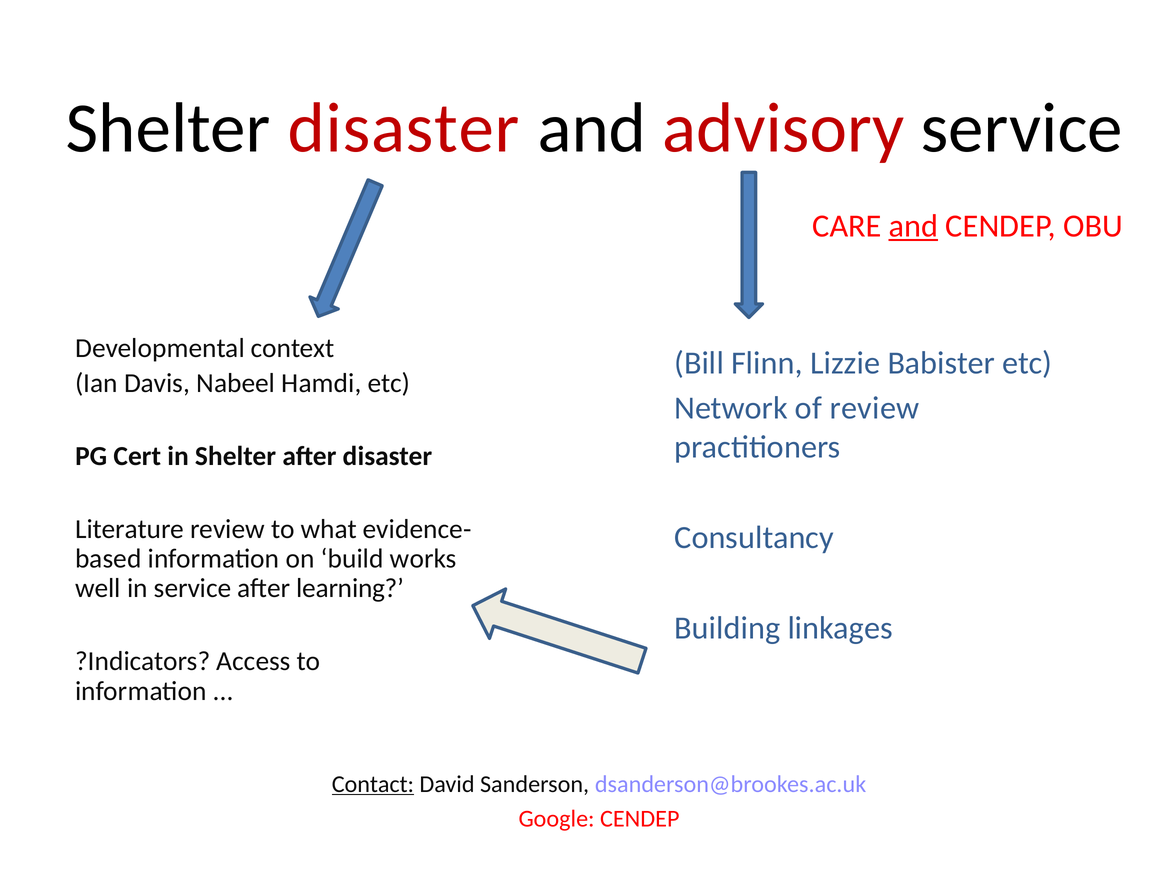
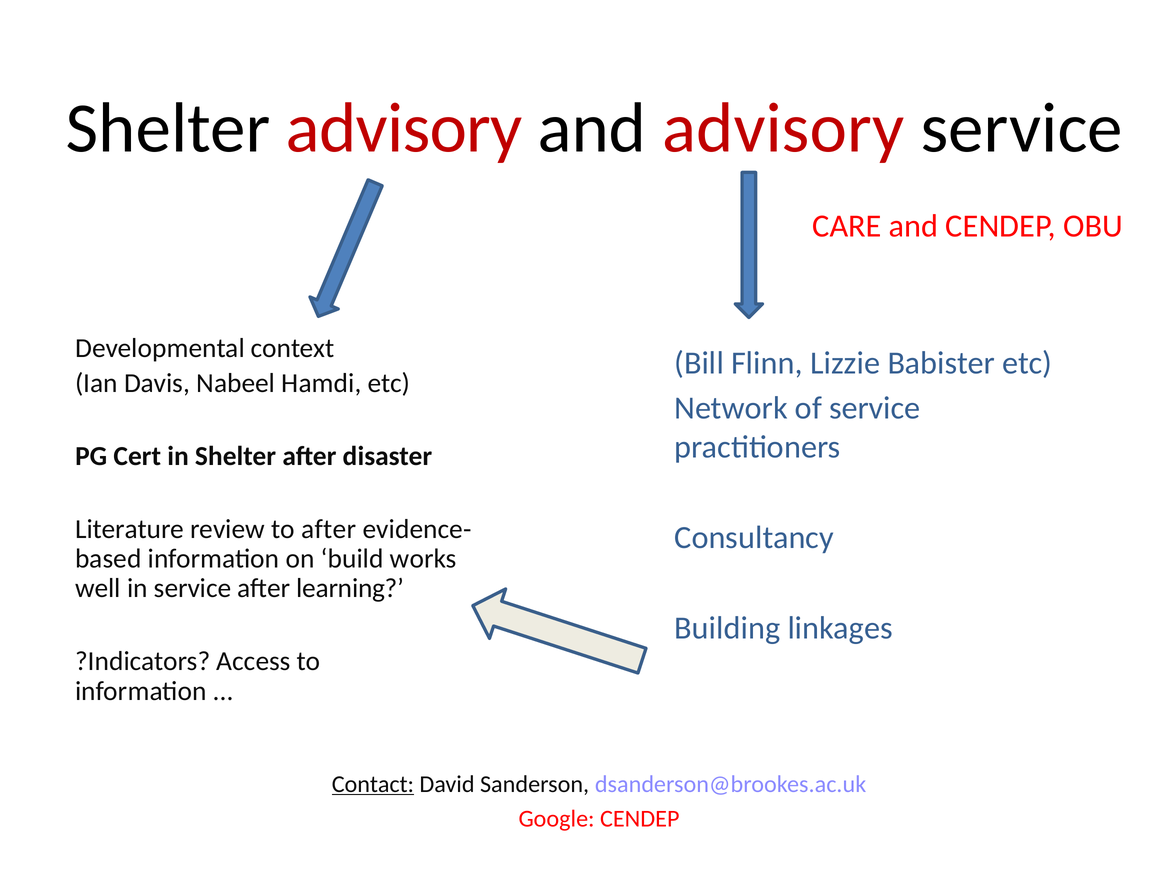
Shelter disaster: disaster -> advisory
and at (913, 226) underline: present -> none
of review: review -> service
to what: what -> after
